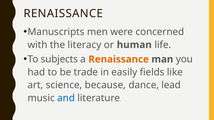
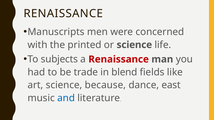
literacy: literacy -> printed
or human: human -> science
Renaissance at (119, 59) colour: orange -> red
easily: easily -> blend
lead: lead -> east
